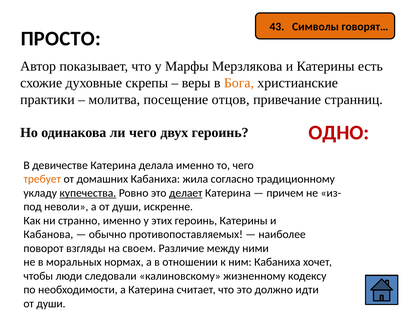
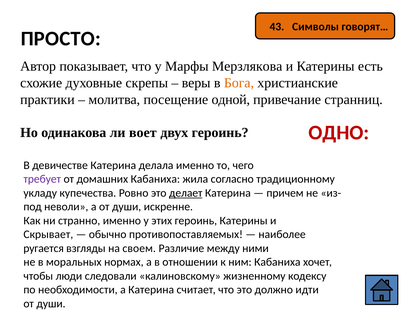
отцов: отцов -> одной
ли чего: чего -> воет
требует colour: orange -> purple
купечества underline: present -> none
Кабанова: Кабанова -> Скрывает
поворот: поворот -> ругается
